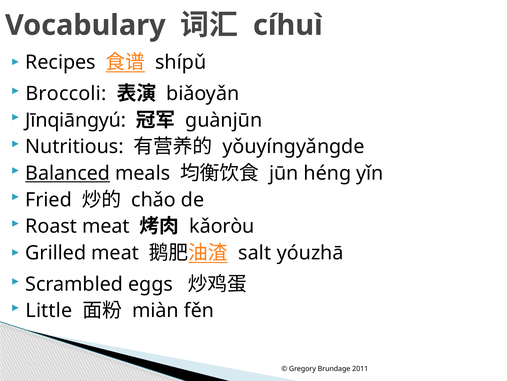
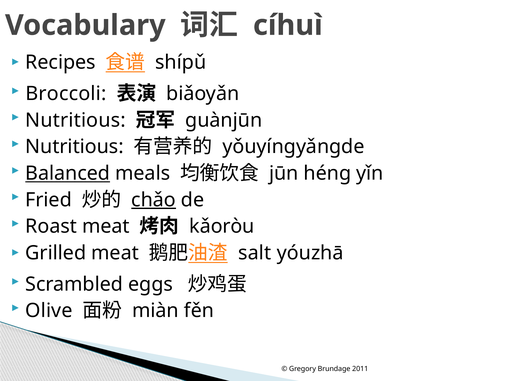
Jīnqiāngyú at (76, 120): Jīnqiāngyú -> Nutritious
chǎo underline: none -> present
Little: Little -> Olive
